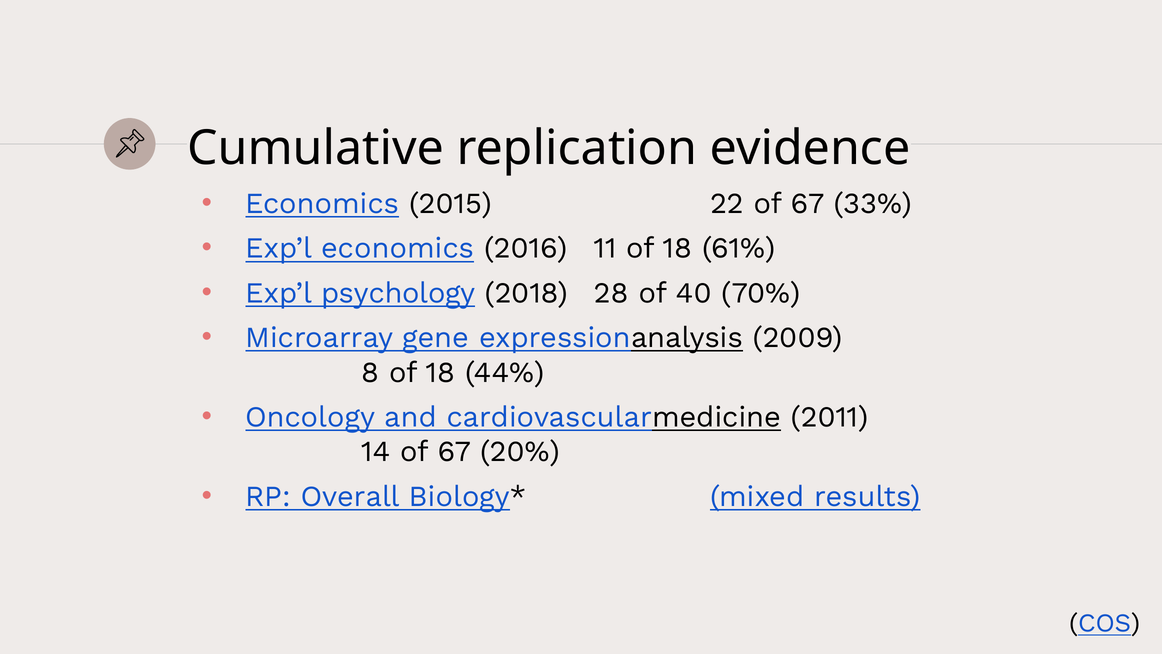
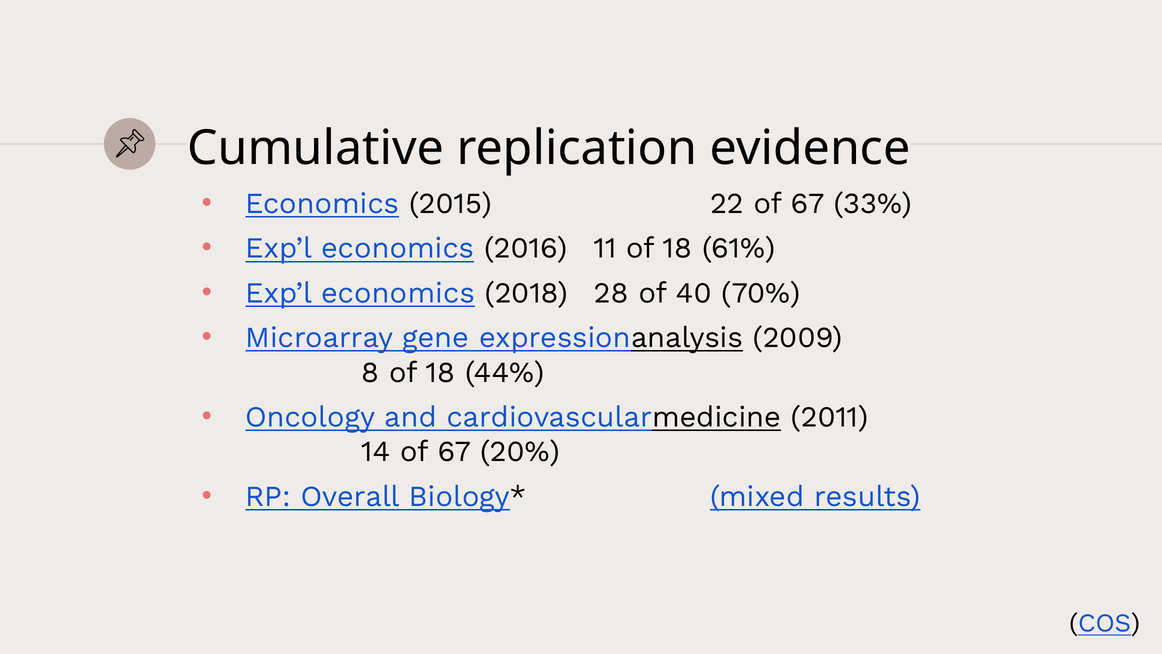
psychology at (398, 293): psychology -> economics
